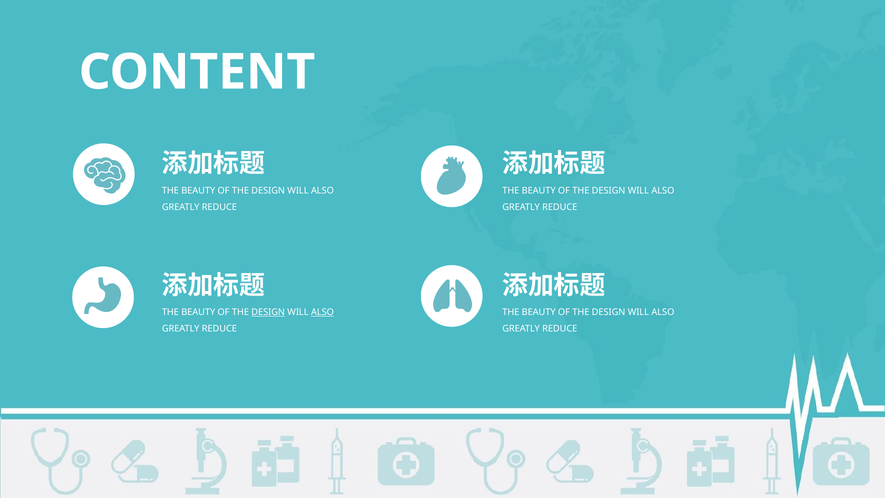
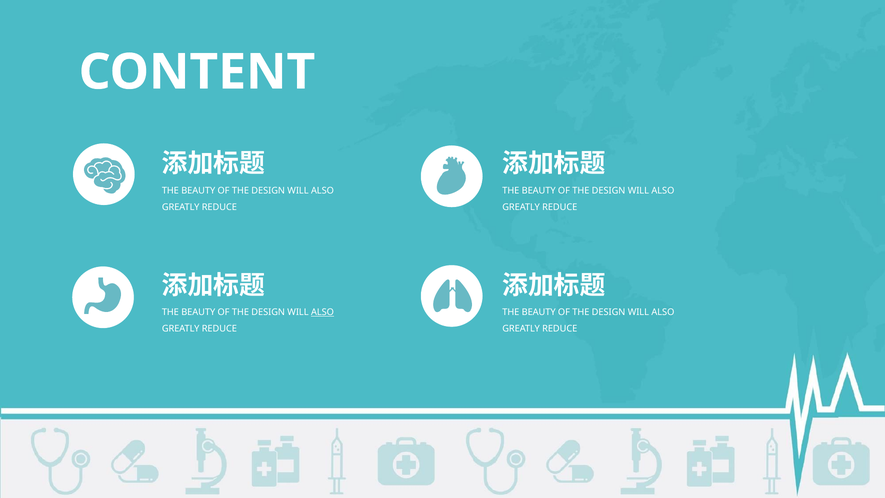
DESIGN at (268, 312) underline: present -> none
